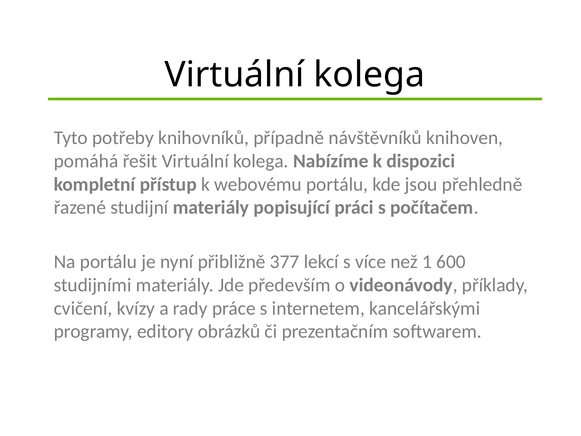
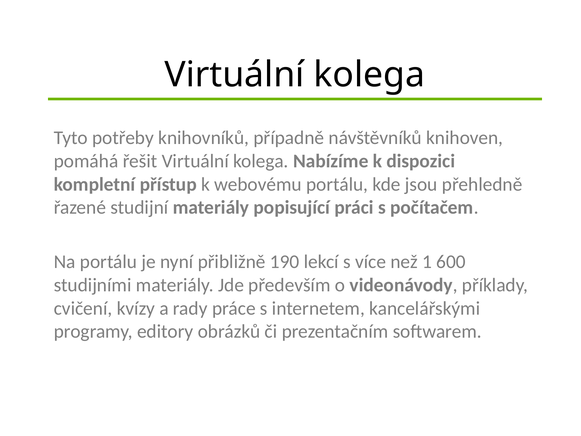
377: 377 -> 190
